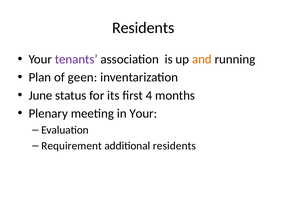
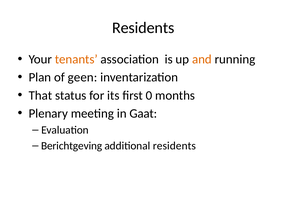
tenants colour: purple -> orange
June: June -> That
4: 4 -> 0
in Your: Your -> Gaat
Requirement: Requirement -> Berichtgeving
